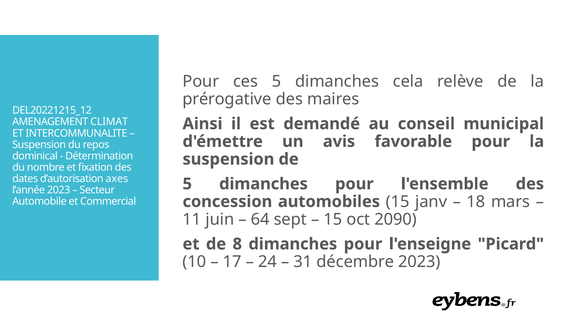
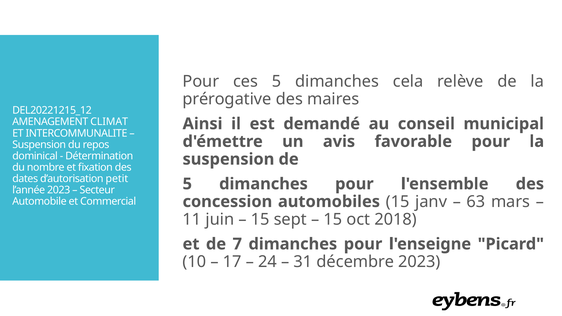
axes: axes -> petit
18: 18 -> 63
64 at (260, 219): 64 -> 15
2090: 2090 -> 2018
8: 8 -> 7
